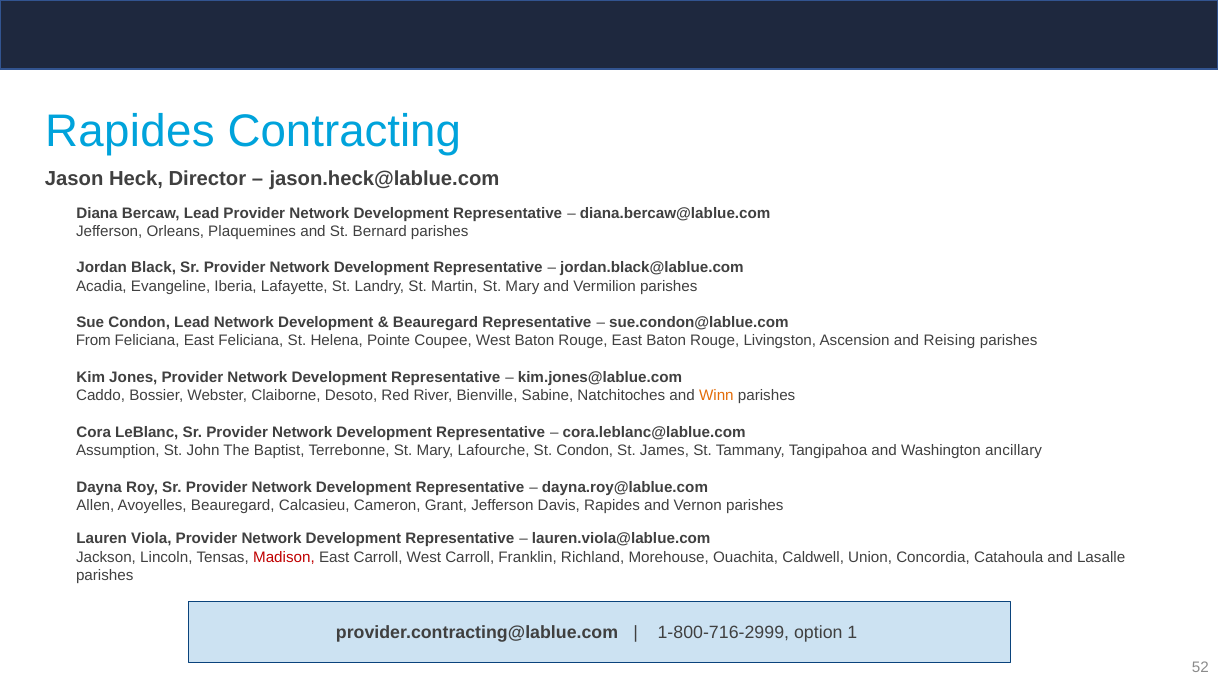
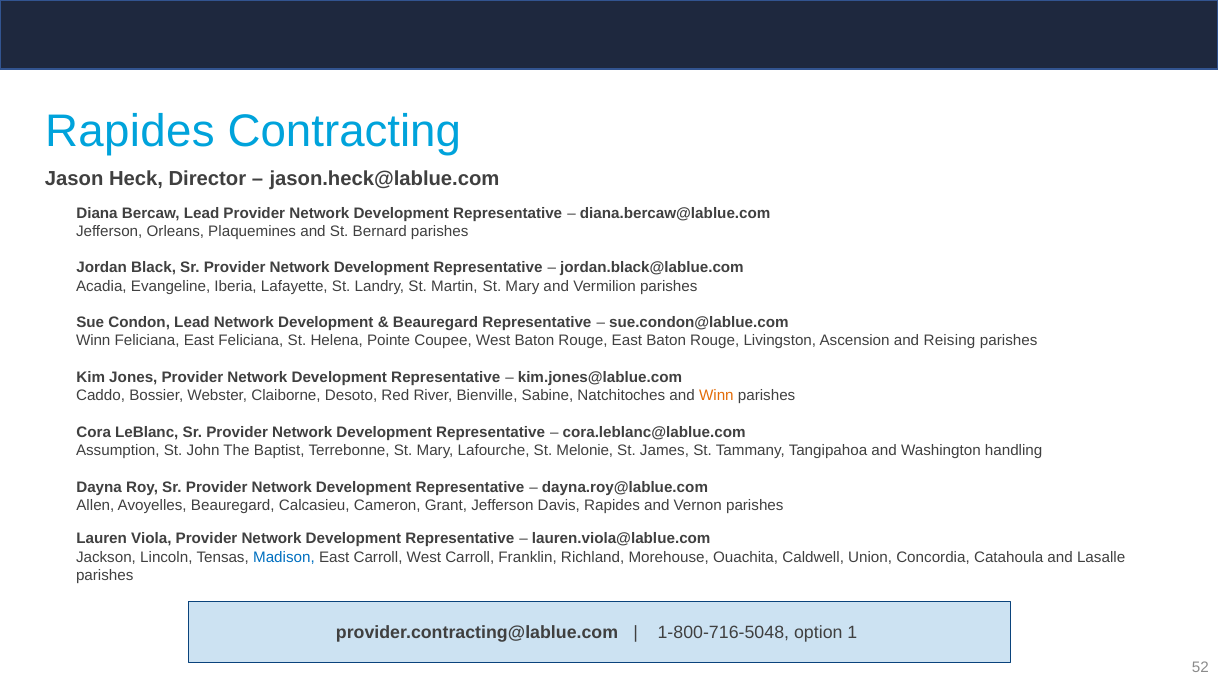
From at (93, 341): From -> Winn
St Condon: Condon -> Melonie
ancillary: ancillary -> handling
Madison colour: red -> blue
1-800-716-2999: 1-800-716-2999 -> 1-800-716-5048
